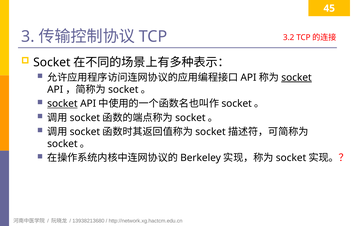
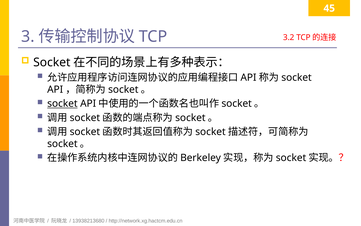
socket at (297, 77) underline: present -> none
